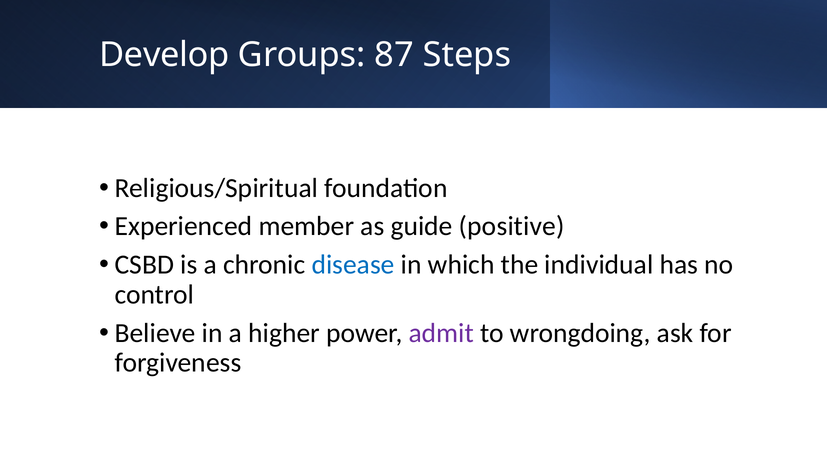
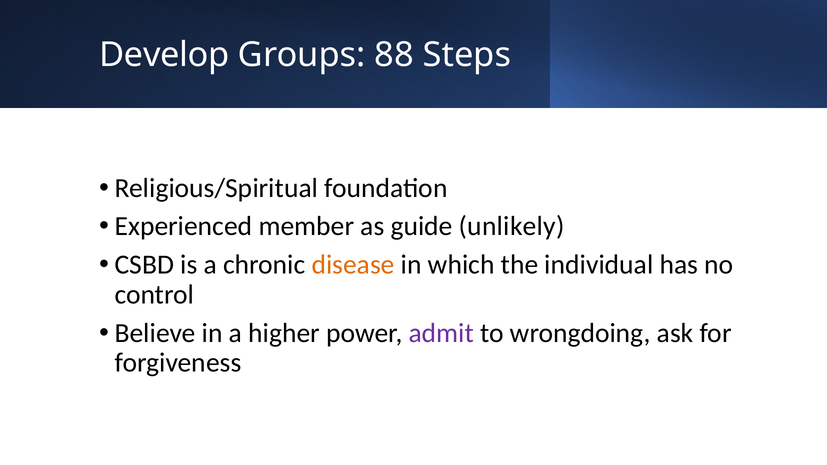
87: 87 -> 88
positive: positive -> unlikely
disease colour: blue -> orange
